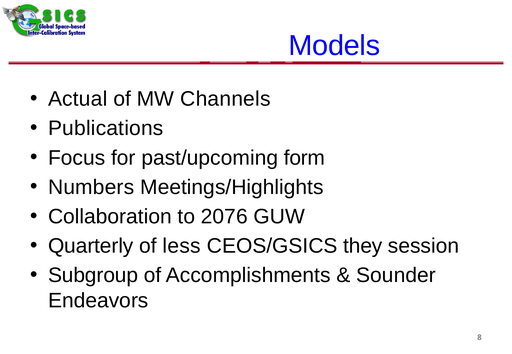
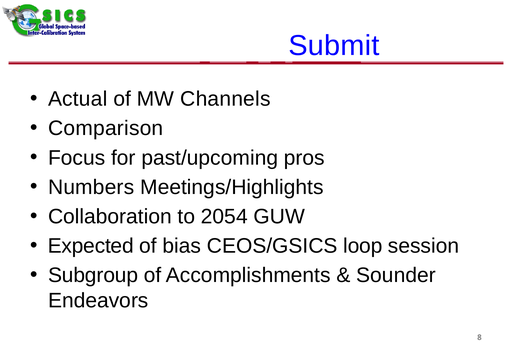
Models: Models -> Submit
Publications: Publications -> Comparison
form: form -> pros
2076: 2076 -> 2054
Quarterly: Quarterly -> Expected
less: less -> bias
they: they -> loop
